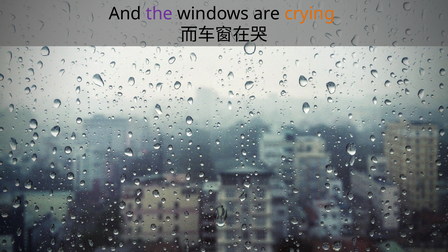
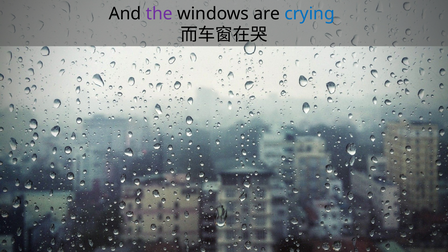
crying colour: orange -> blue
